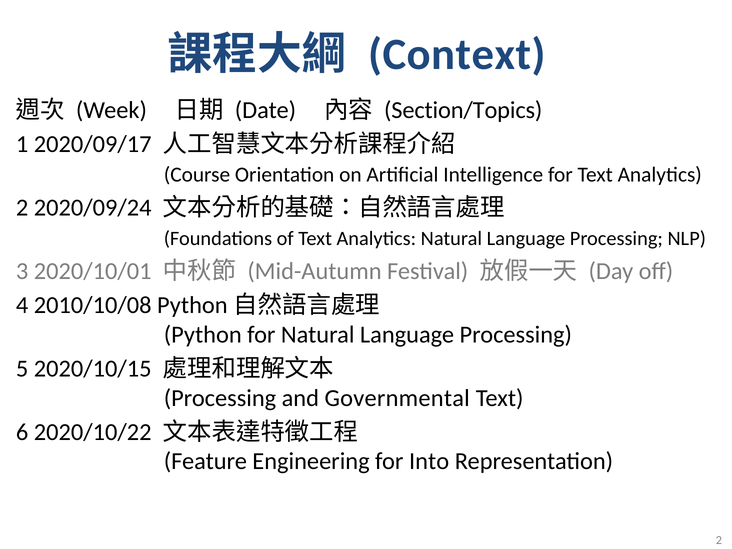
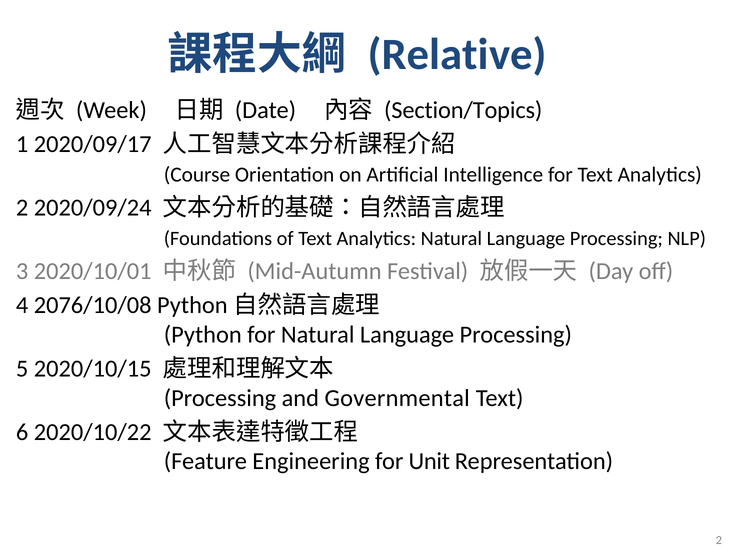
Context: Context -> Relative
2010/10/08: 2010/10/08 -> 2076/10/08
Into: Into -> Unit
